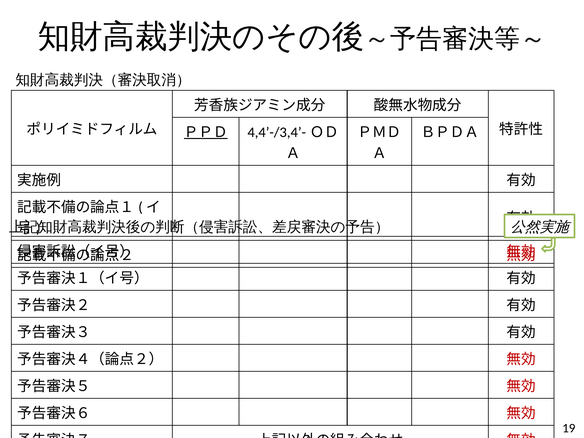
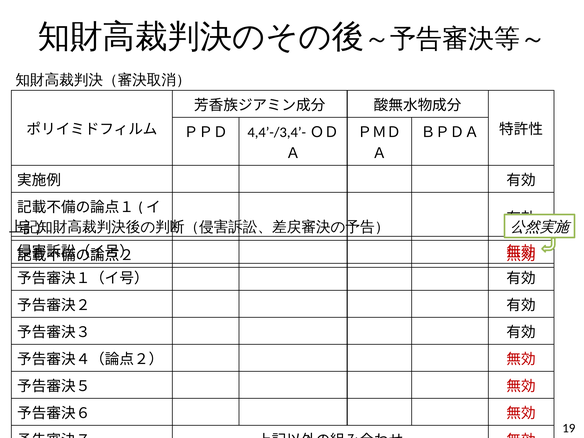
ＰＰＤ underline: present -> none
